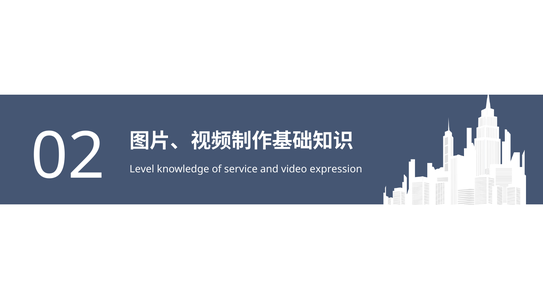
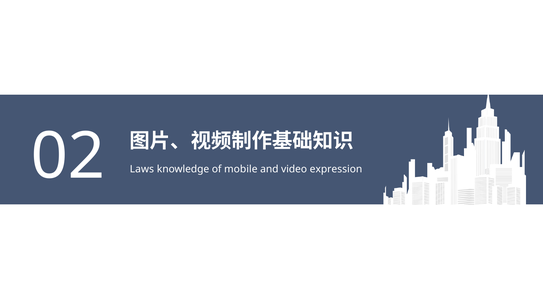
Level: Level -> Laws
service: service -> mobile
